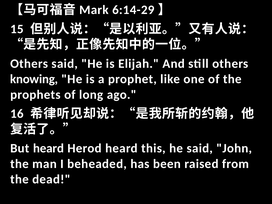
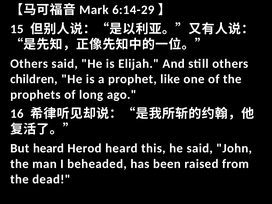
knowing: knowing -> children
